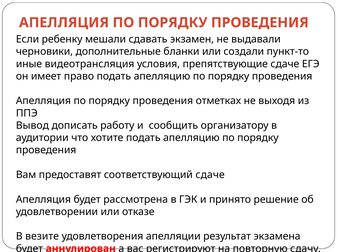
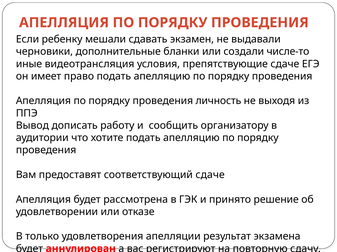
пункт-то: пункт-то -> числе-то
отметках: отметках -> личность
везите: везите -> только
